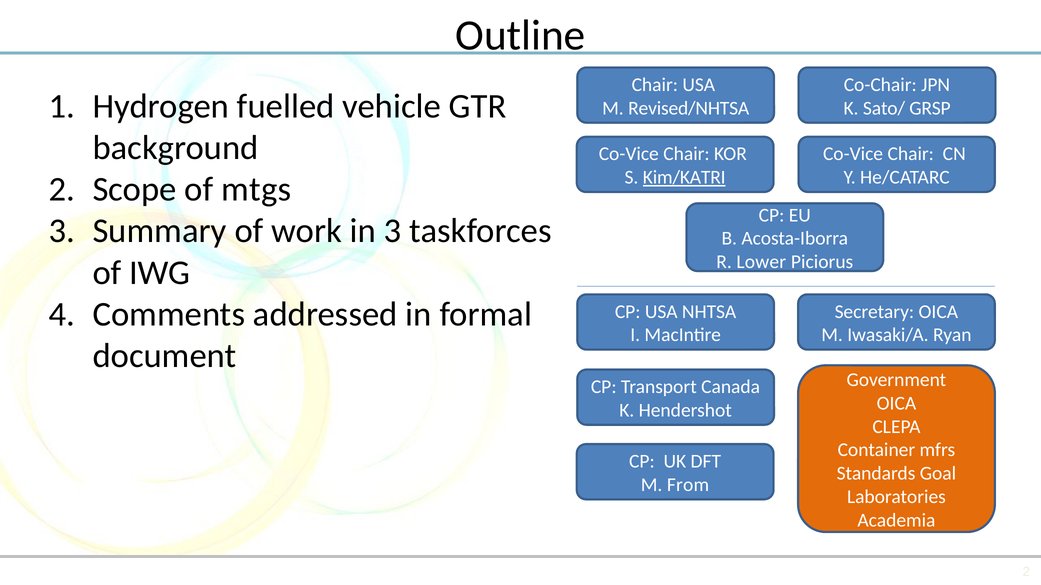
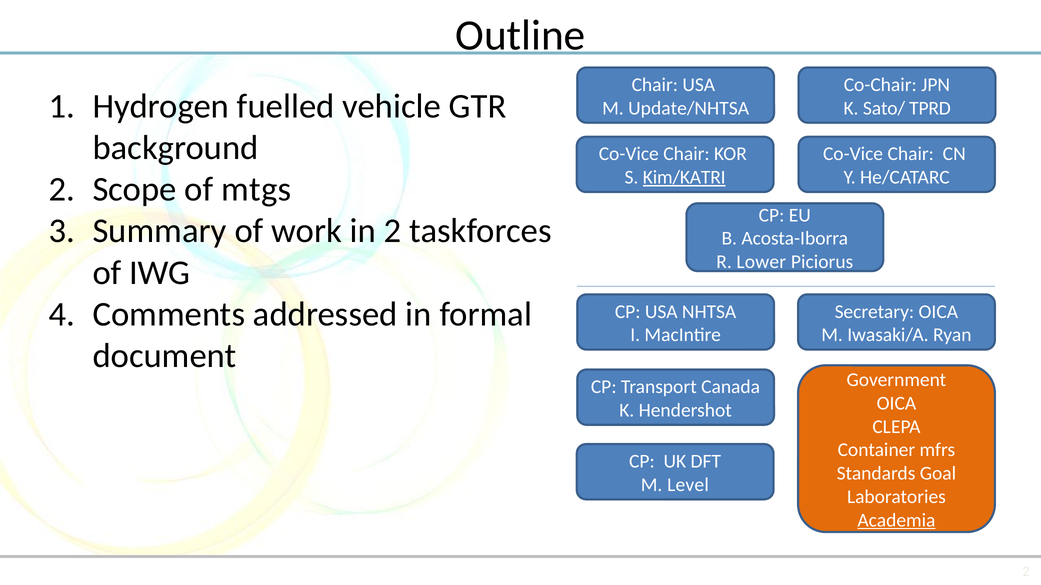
Revised/NHTSA: Revised/NHTSA -> Update/NHTSA
GRSP: GRSP -> TPRD
in 3: 3 -> 2
From: From -> Level
Academia underline: none -> present
